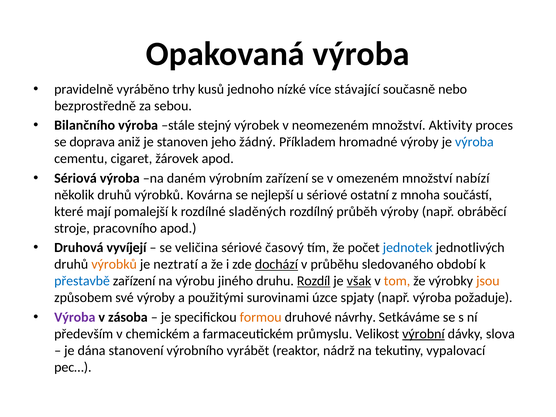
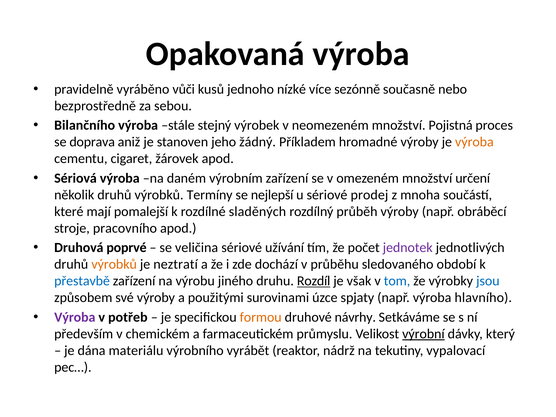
trhy: trhy -> vůči
stávající: stávající -> sezónně
Aktivity: Aktivity -> Pojistná
výroba at (474, 142) colour: blue -> orange
nabízí: nabízí -> určení
Kovárna: Kovárna -> Termíny
ostatní: ostatní -> prodej
vyvíjejí: vyvíjejí -> poprvé
časový: časový -> užívání
jednotek colour: blue -> purple
dochází underline: present -> none
však underline: present -> none
tom colour: orange -> blue
jsou colour: orange -> blue
požaduje: požaduje -> hlavního
zásoba: zásoba -> potřeb
slova: slova -> který
stanovení: stanovení -> materiálu
